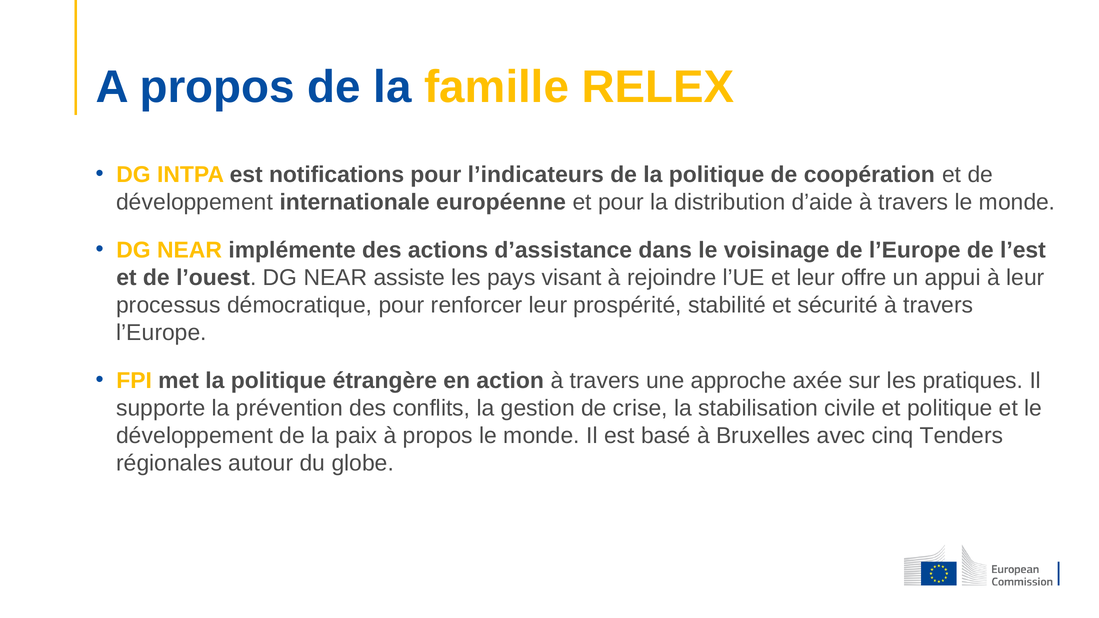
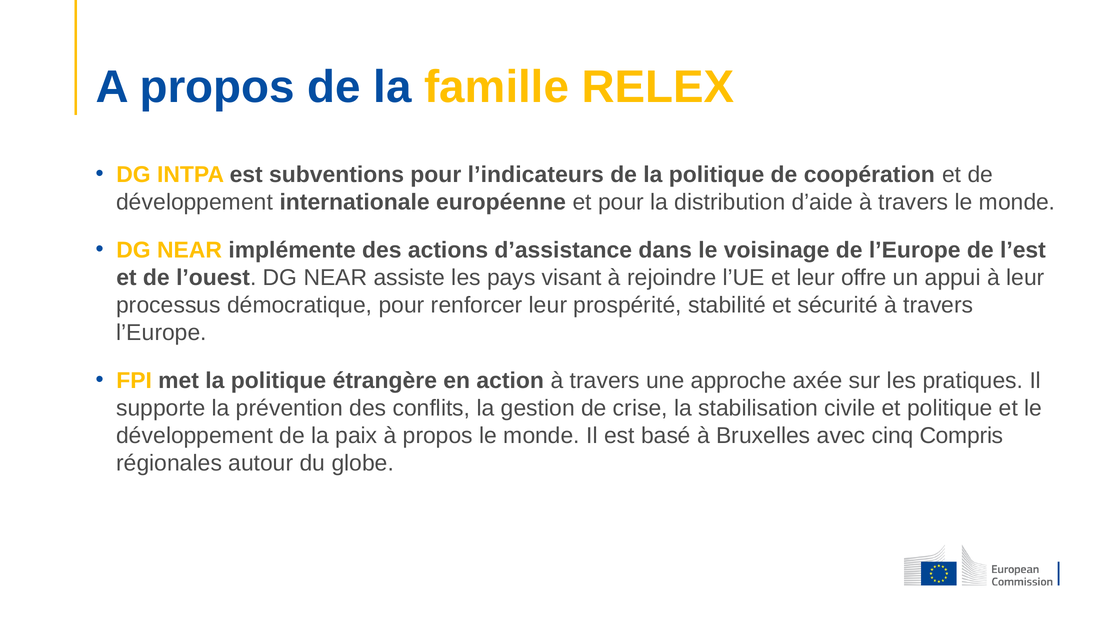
notifications: notifications -> subventions
Tenders: Tenders -> Compris
